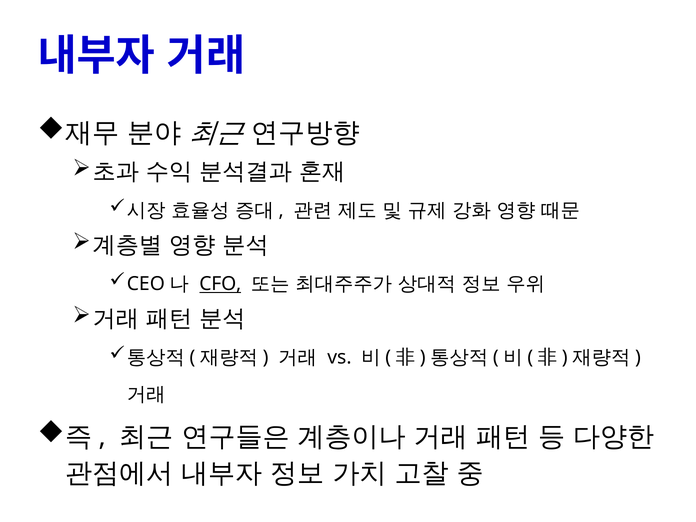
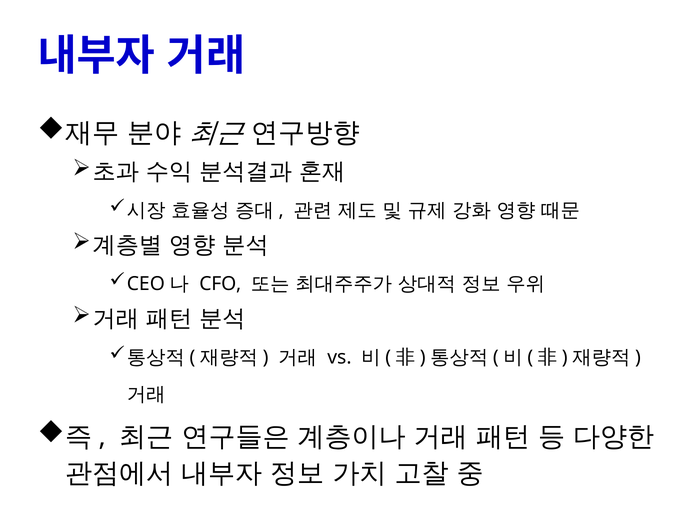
CFO underline: present -> none
